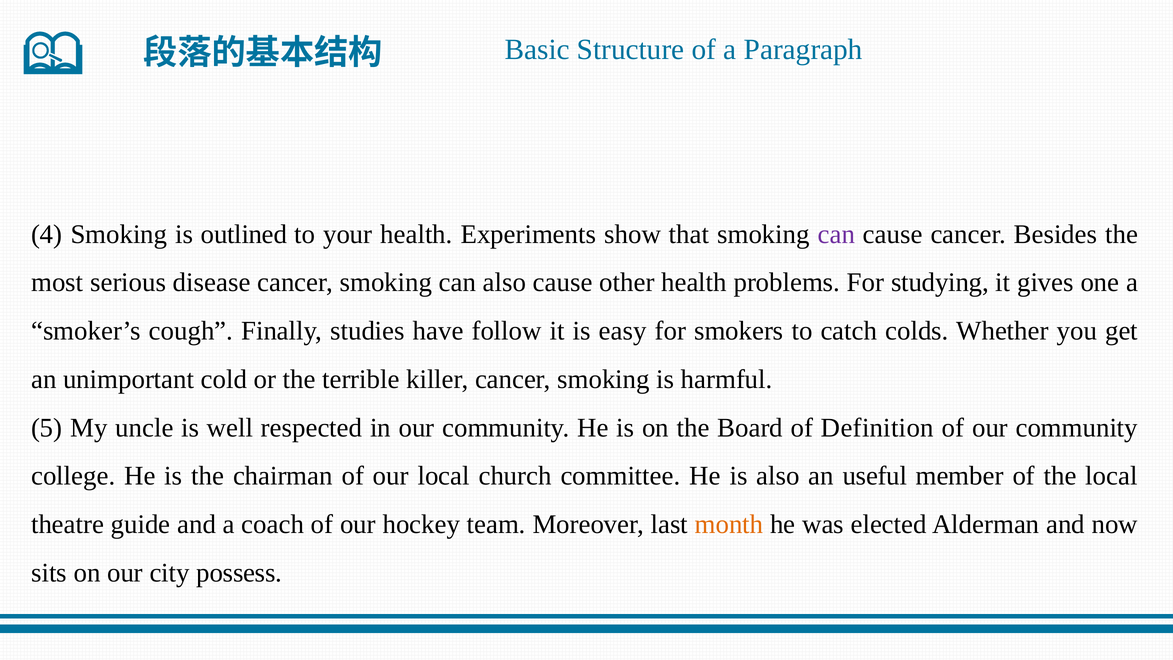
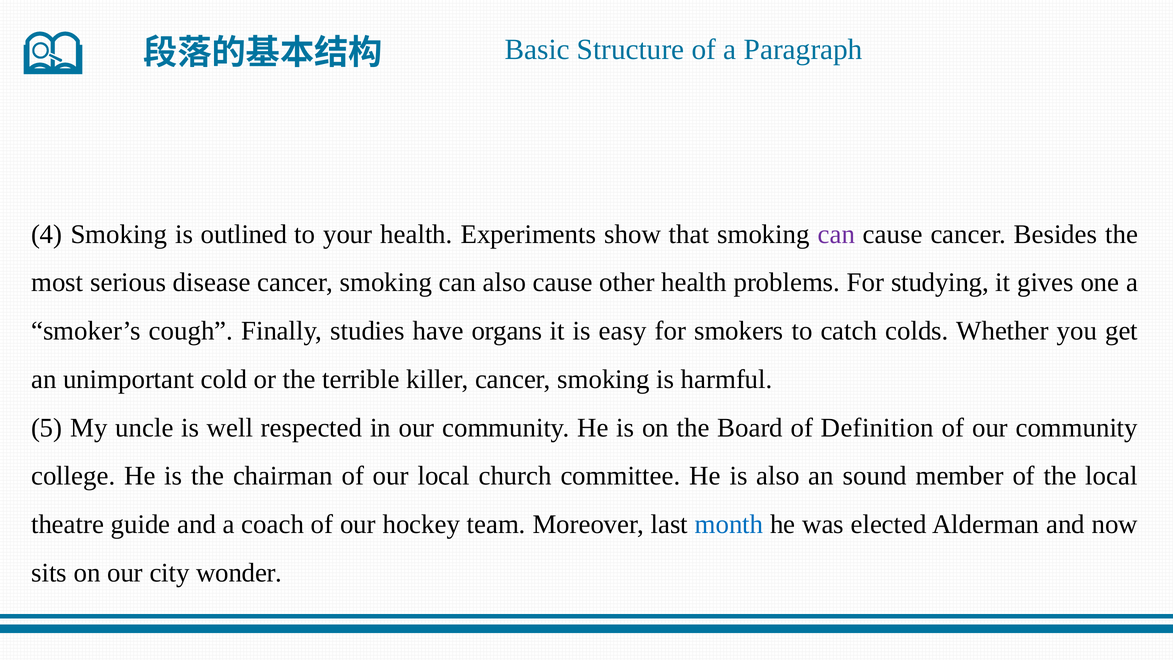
follow: follow -> organs
useful: useful -> sound
month colour: orange -> blue
possess: possess -> wonder
